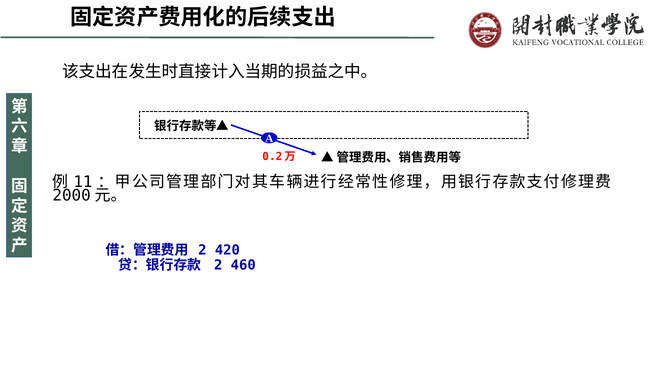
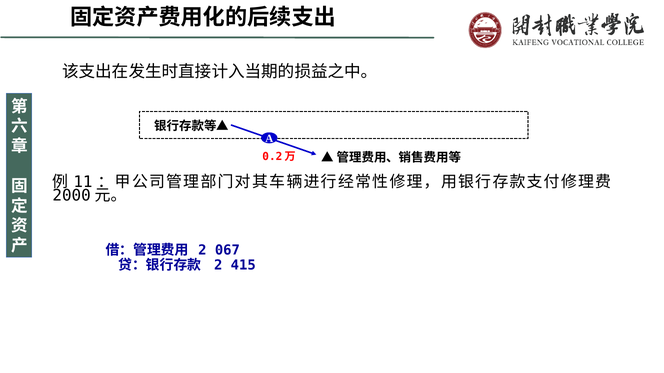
420: 420 -> 067
460: 460 -> 415
